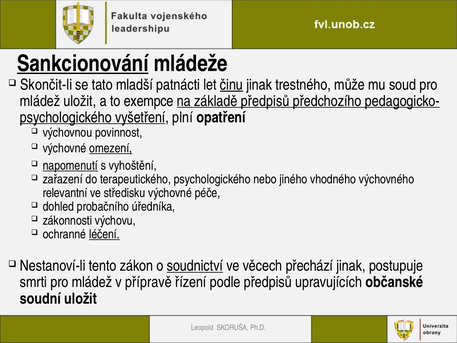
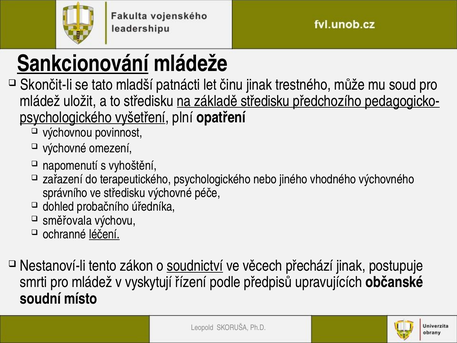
činu underline: present -> none
to exempce: exempce -> středisku
základě předpisů: předpisů -> středisku
omezení underline: present -> none
napomenutí underline: present -> none
relevantní: relevantní -> správního
zákonnosti: zákonnosti -> směřovala
přípravě: přípravě -> vyskytují
soudní uložit: uložit -> místo
